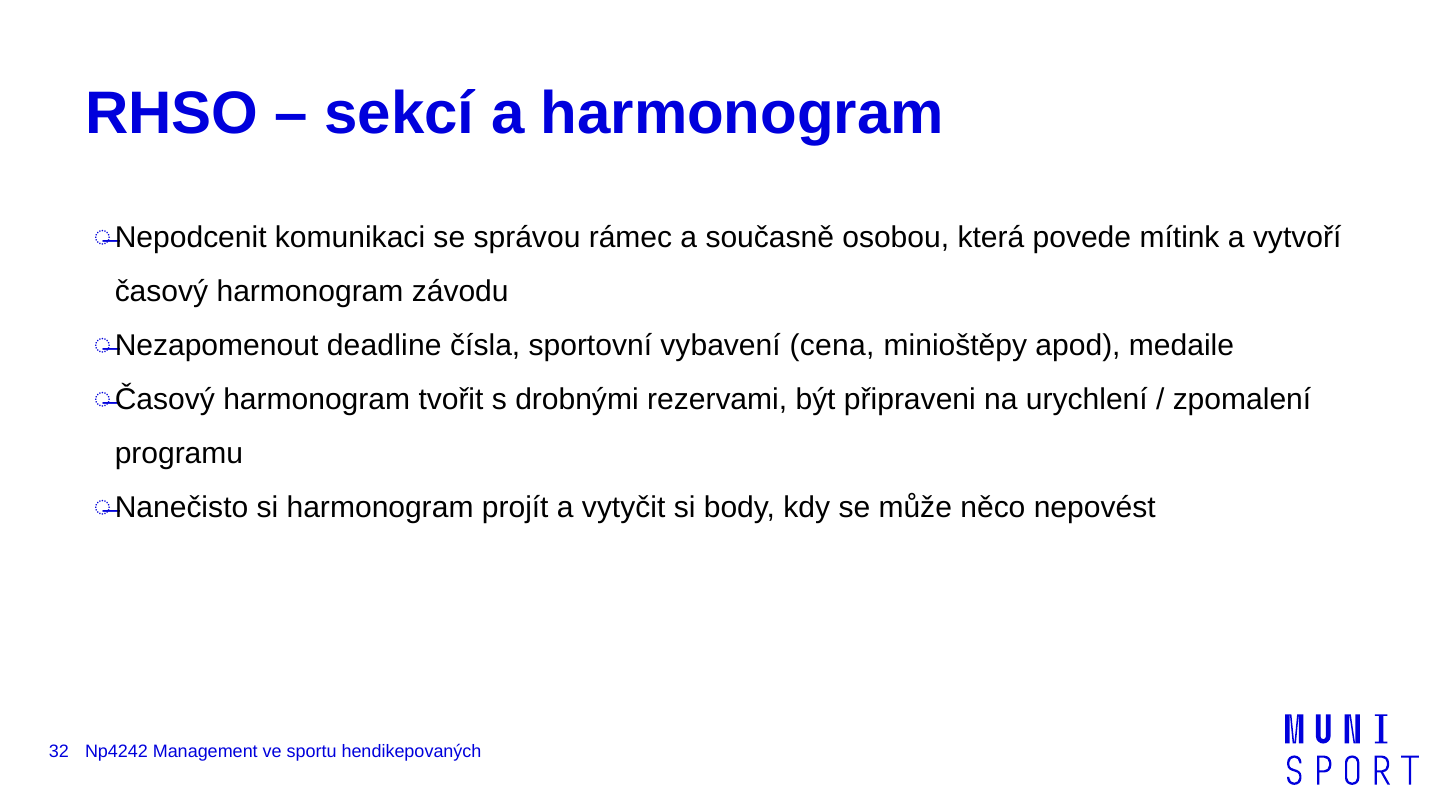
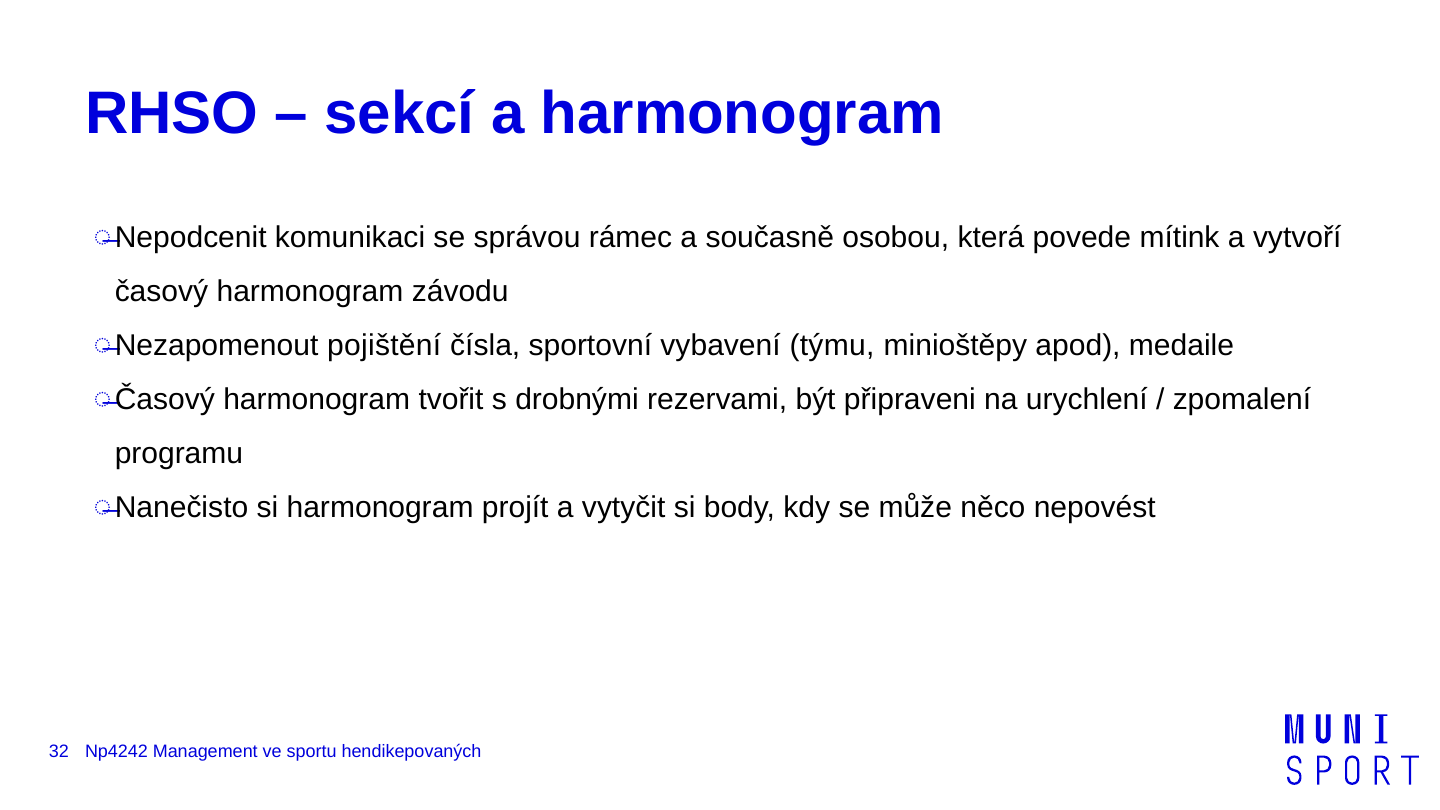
deadline: deadline -> pojištění
cena: cena -> týmu
